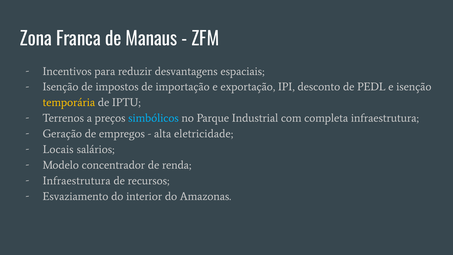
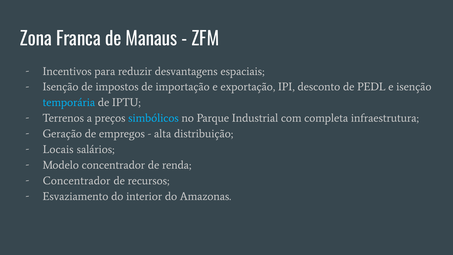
temporária colour: yellow -> light blue
eletricidade: eletricidade -> distribuição
Infraestrutura at (77, 181): Infraestrutura -> Concentrador
